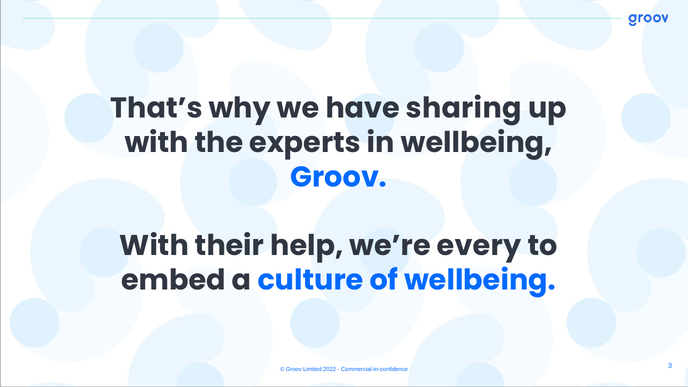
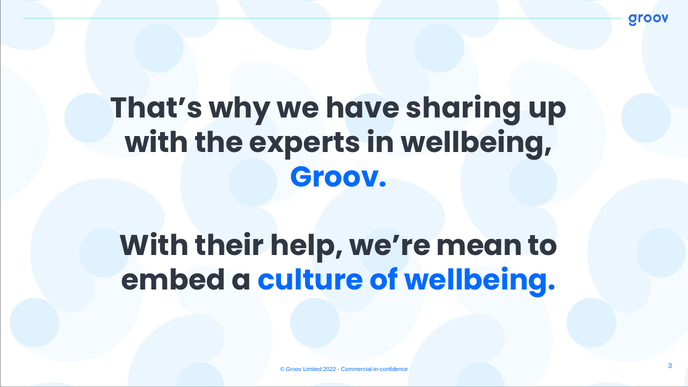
every: every -> mean
